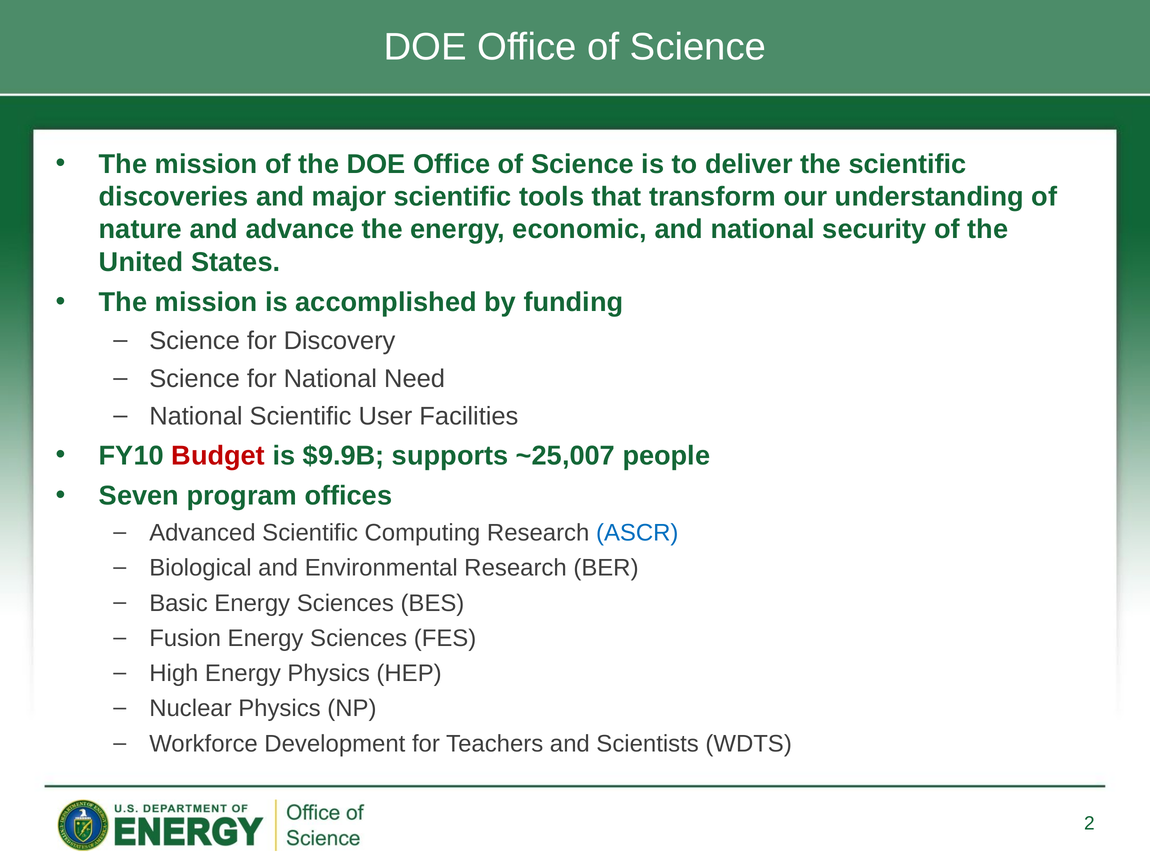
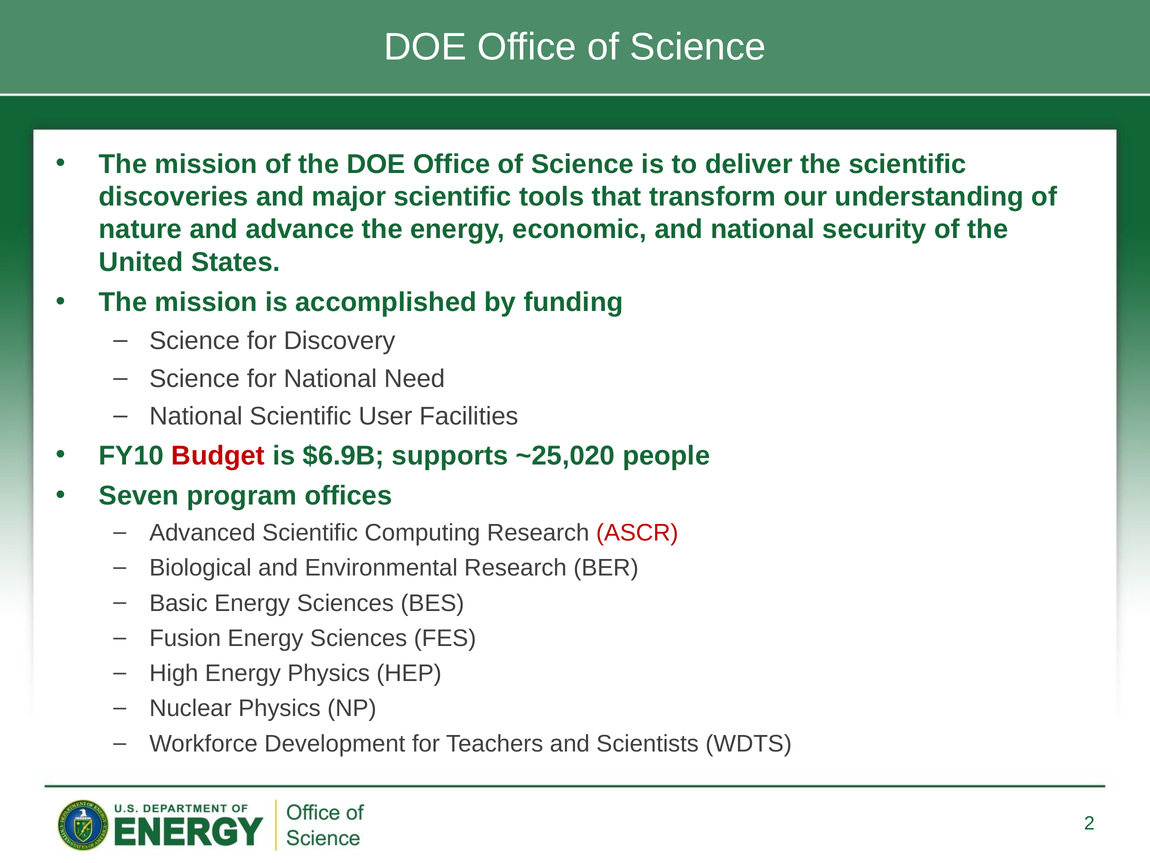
$9.9B: $9.9B -> $6.9B
~25,007: ~25,007 -> ~25,020
ASCR colour: blue -> red
